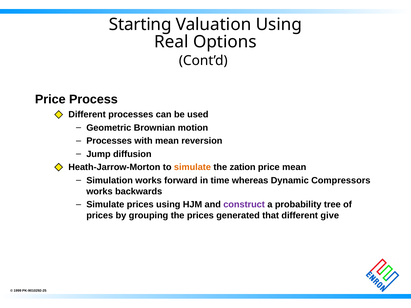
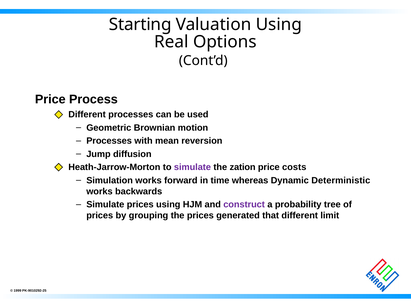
simulate at (192, 167) colour: orange -> purple
price mean: mean -> costs
Compressors: Compressors -> Deterministic
give: give -> limit
